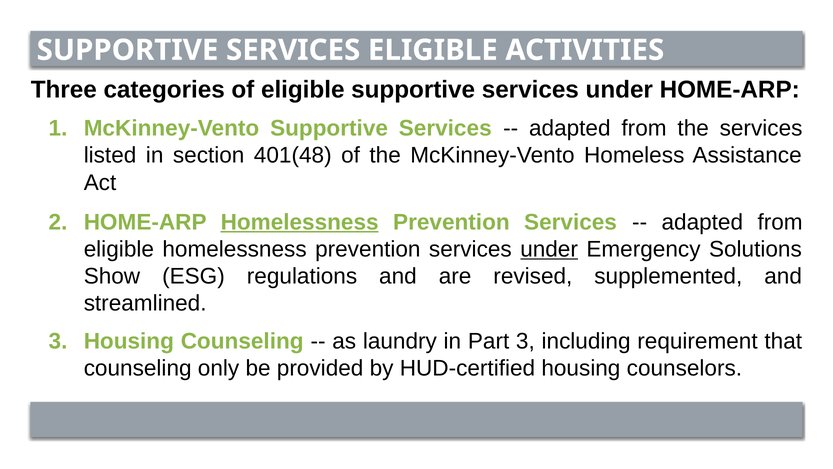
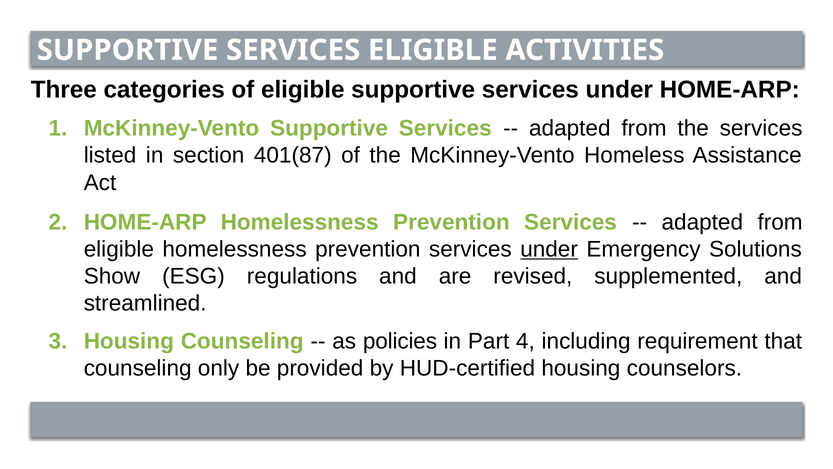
401(48: 401(48 -> 401(87
Homelessness at (300, 222) underline: present -> none
laundry: laundry -> policies
Part 3: 3 -> 4
